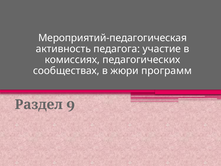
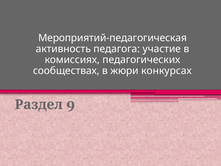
программ: программ -> конкурсах
